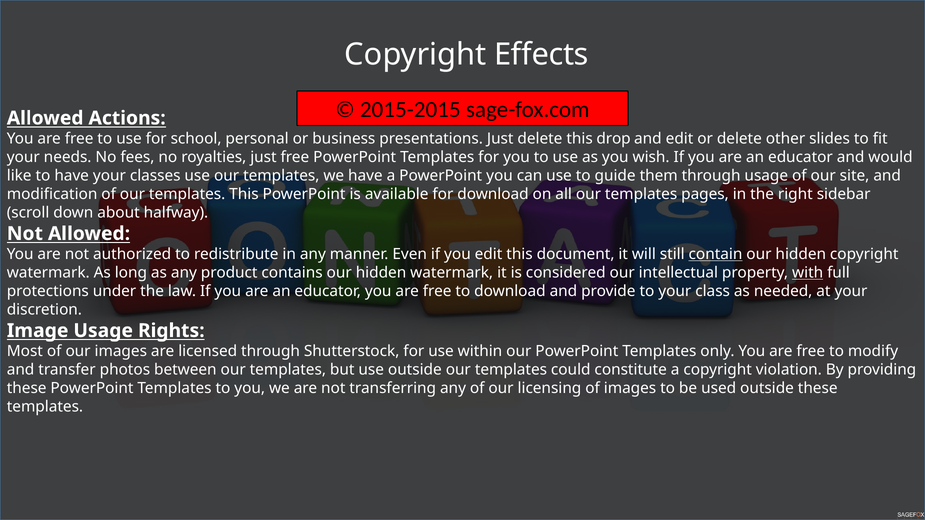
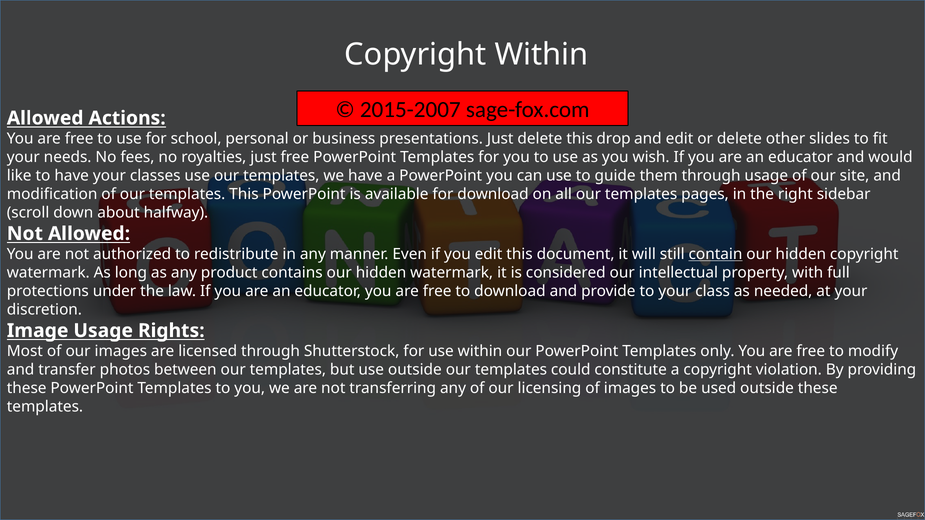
Copyright Effects: Effects -> Within
2015-2015: 2015-2015 -> 2015-2007
with underline: present -> none
